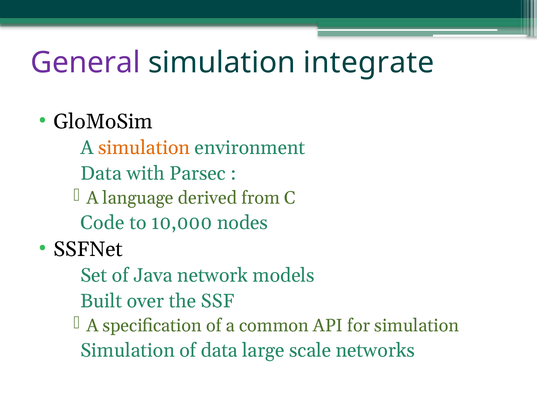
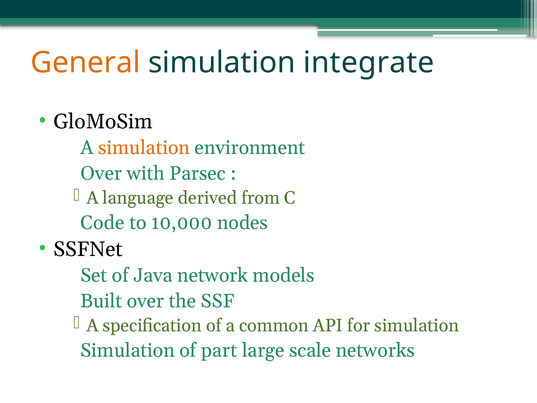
General colour: purple -> orange
Data at (101, 173): Data -> Over
of data: data -> part
